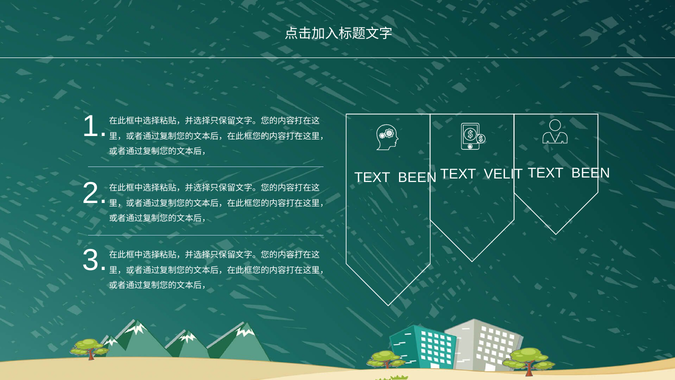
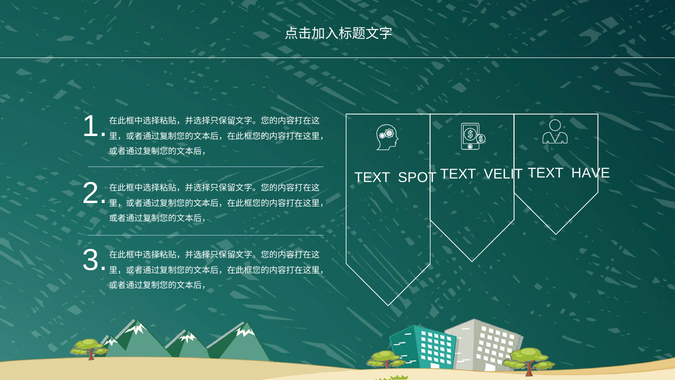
BEEN at (417, 178): BEEN -> SPOT
BEEN at (591, 173): BEEN -> HAVE
